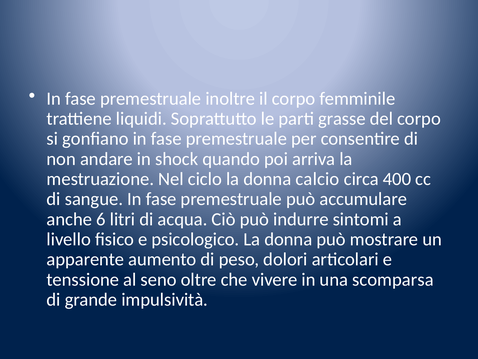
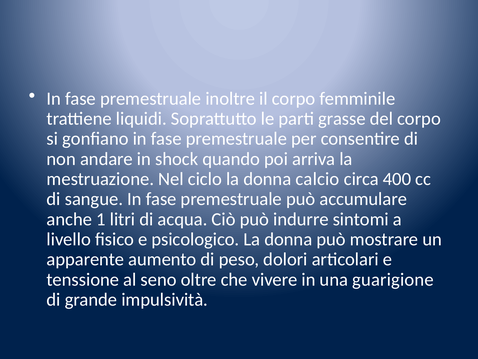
6: 6 -> 1
scomparsa: scomparsa -> guarigione
